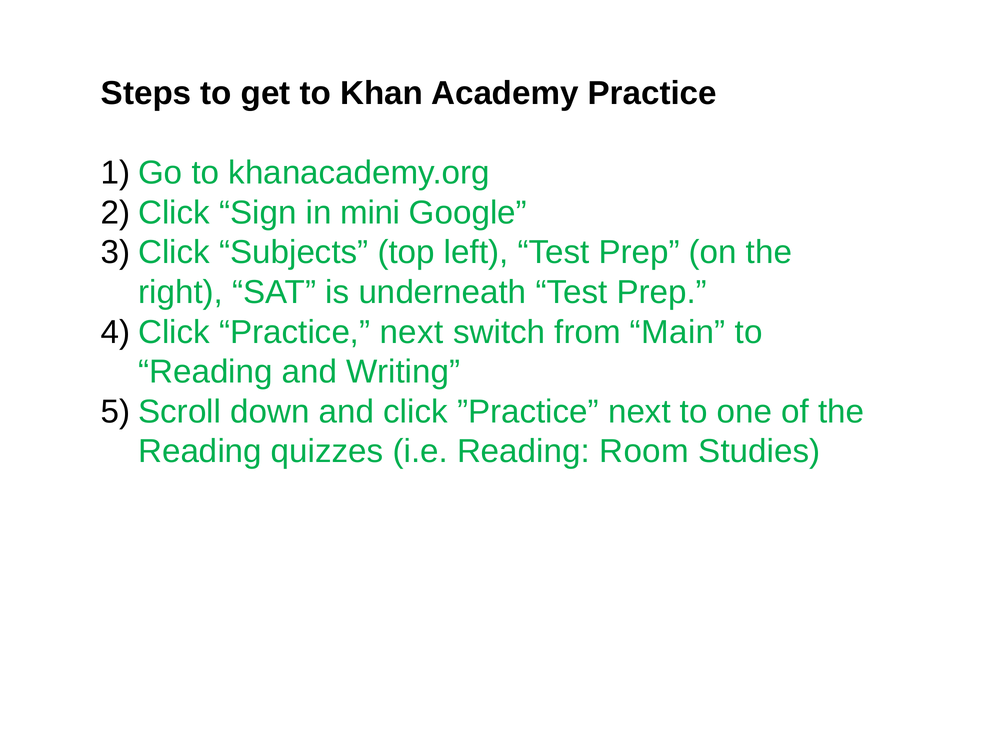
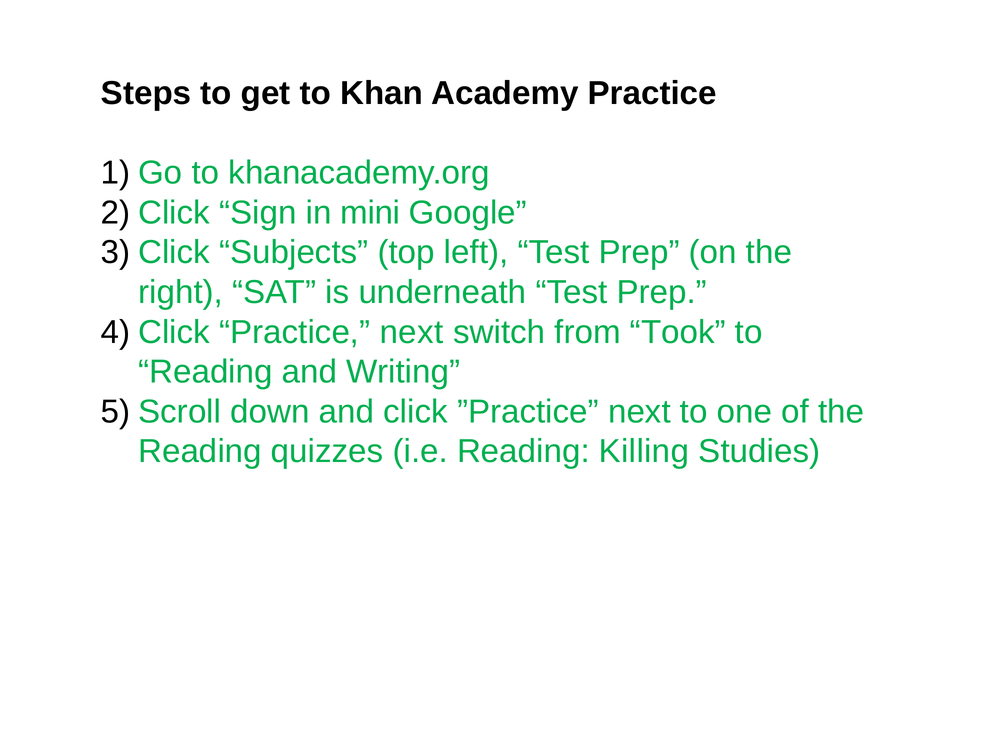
Main: Main -> Took
Room: Room -> Killing
